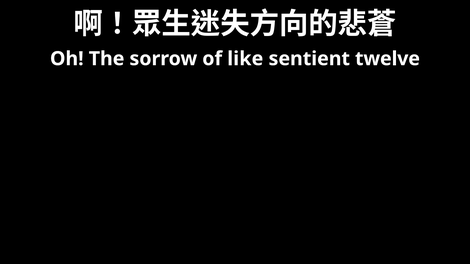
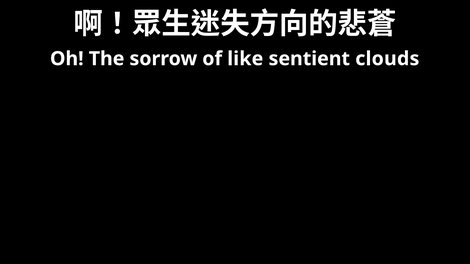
twelve: twelve -> clouds
